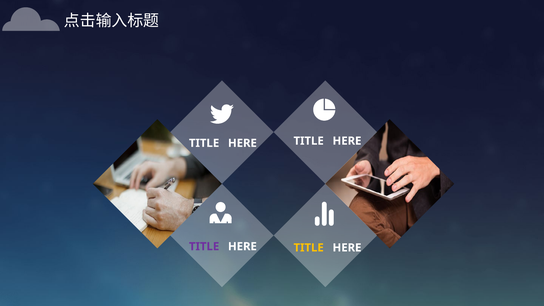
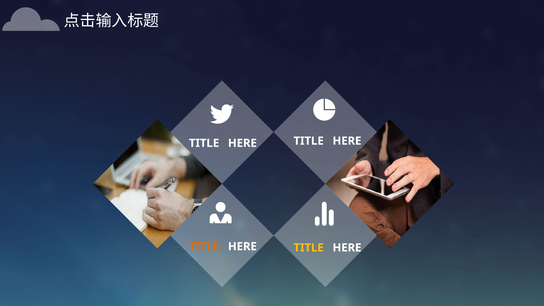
TITLE at (204, 247) colour: purple -> orange
